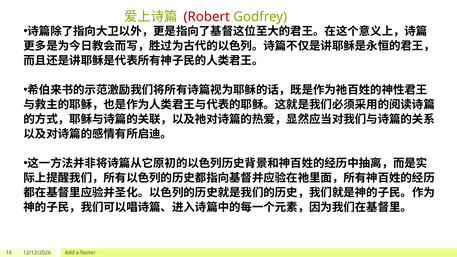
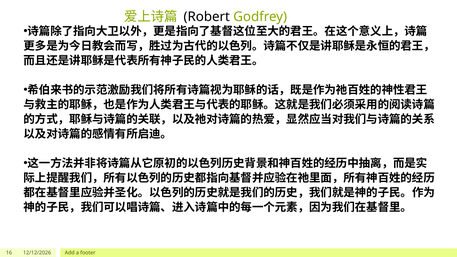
Robert colour: red -> black
